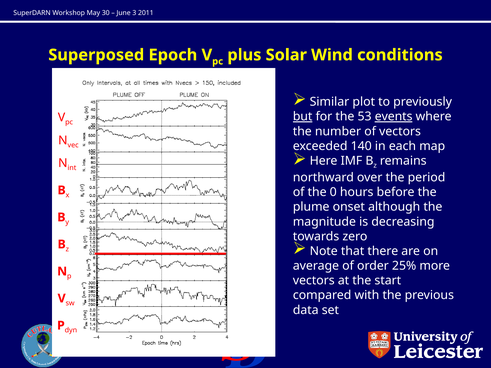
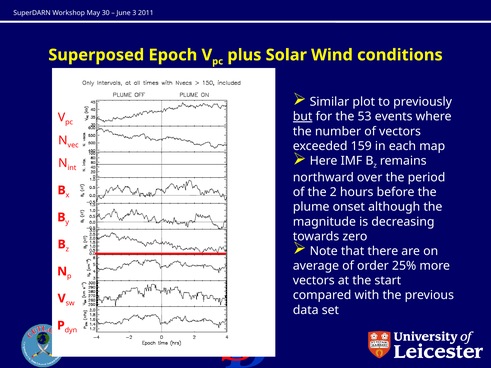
events underline: present -> none
140: 140 -> 159
0: 0 -> 2
